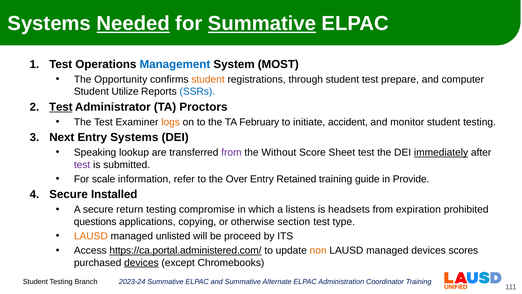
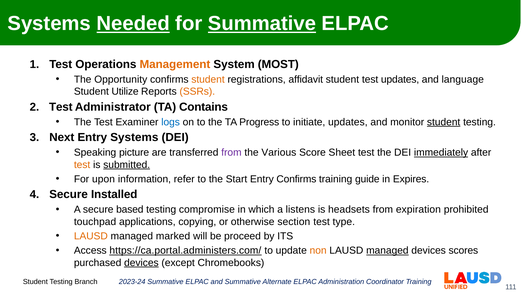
Management colour: blue -> orange
through: through -> affidavit
test prepare: prepare -> updates
computer: computer -> language
SSRs colour: blue -> orange
Test at (61, 107) underline: present -> none
Proctors: Proctors -> Contains
logs colour: orange -> blue
February: February -> Progress
initiate accident: accident -> updates
student at (444, 122) underline: none -> present
lookup: lookup -> picture
Without: Without -> Various
test at (82, 165) colour: purple -> orange
submitted underline: none -> present
scale: scale -> upon
Over: Over -> Start
Entry Retained: Retained -> Confirms
Provide: Provide -> Expires
return: return -> based
questions: questions -> touchpad
unlisted: unlisted -> marked
https://ca.portal.administered.com/: https://ca.portal.administered.com/ -> https://ca.portal.administers.com/
managed at (387, 250) underline: none -> present
